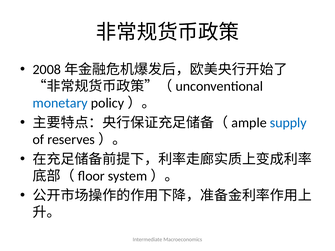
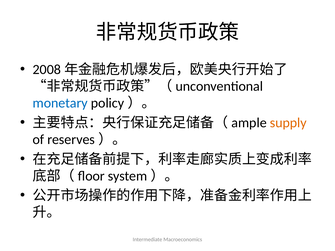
supply colour: blue -> orange
